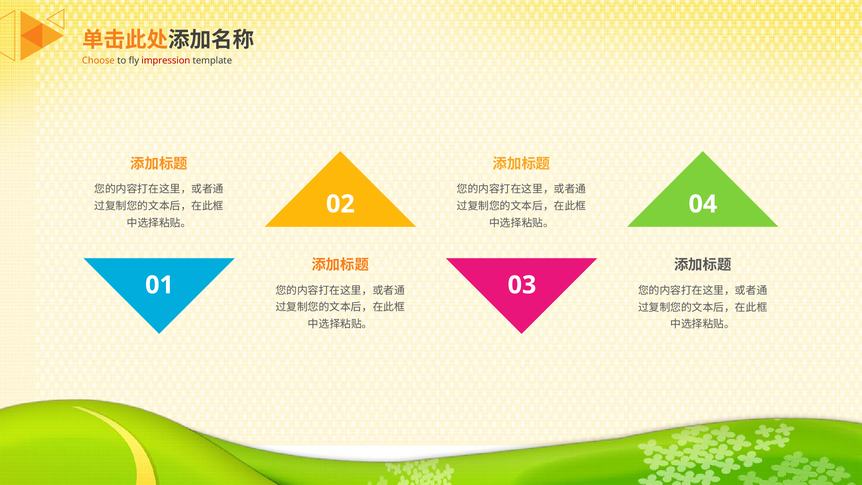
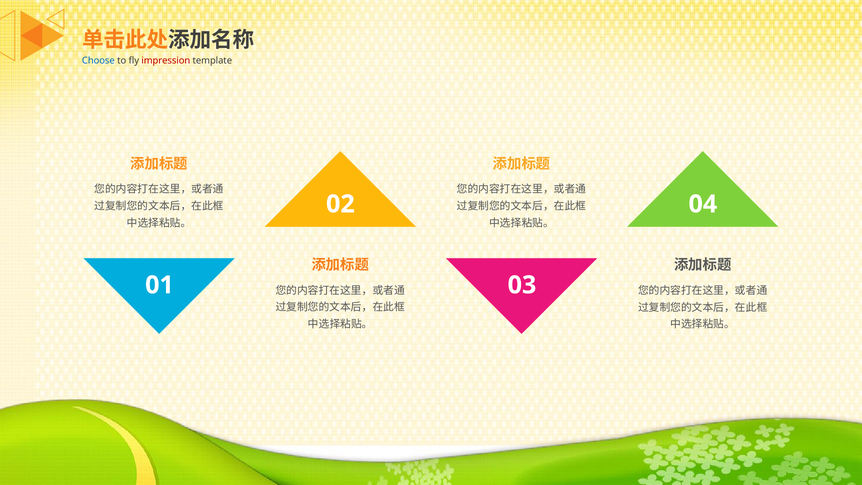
Choose colour: orange -> blue
